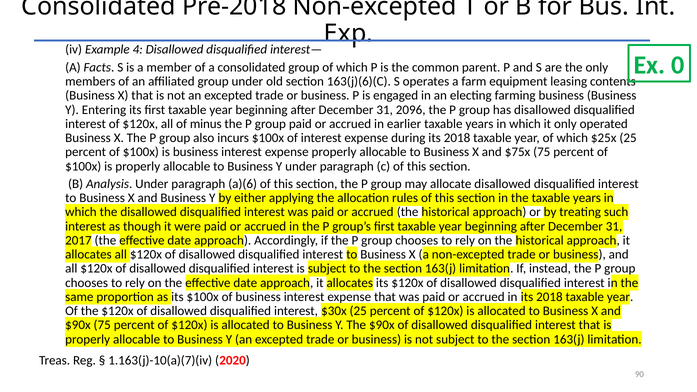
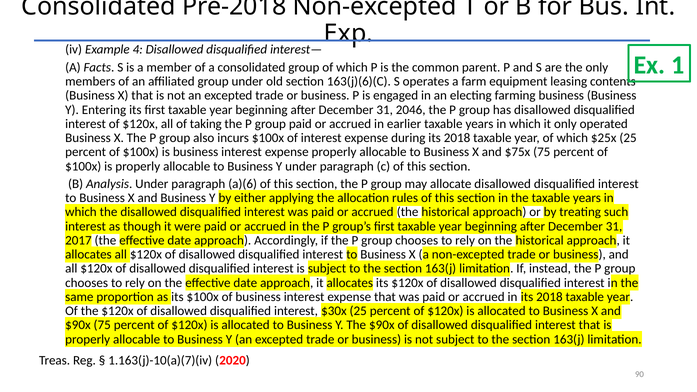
0: 0 -> 1
2096: 2096 -> 2046
minus: minus -> taking
